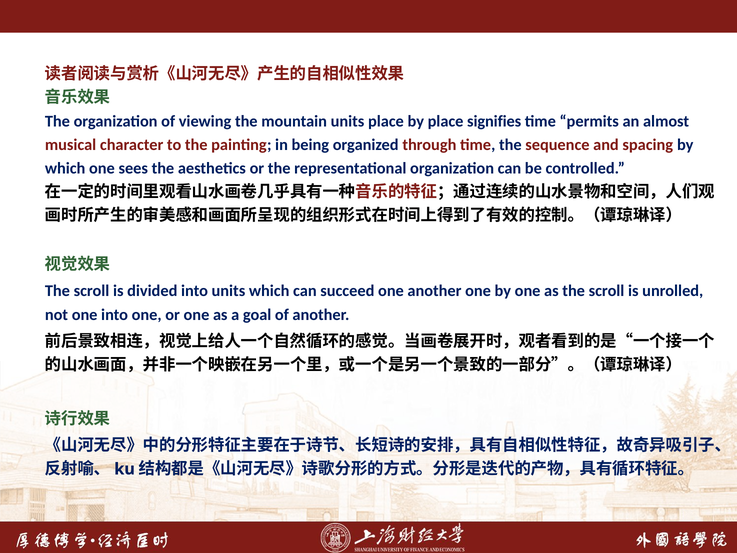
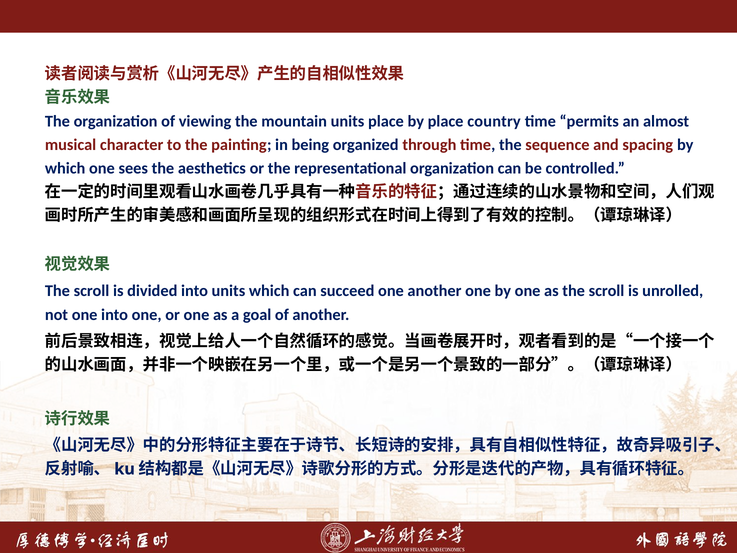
signifies: signifies -> country
